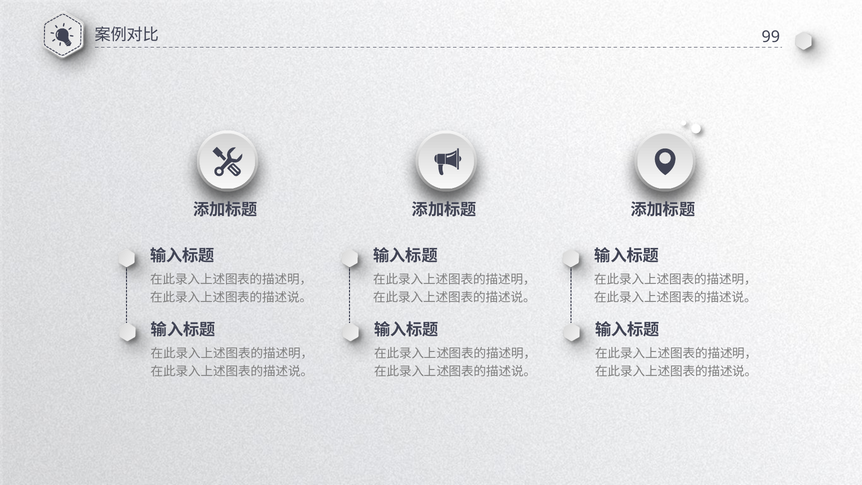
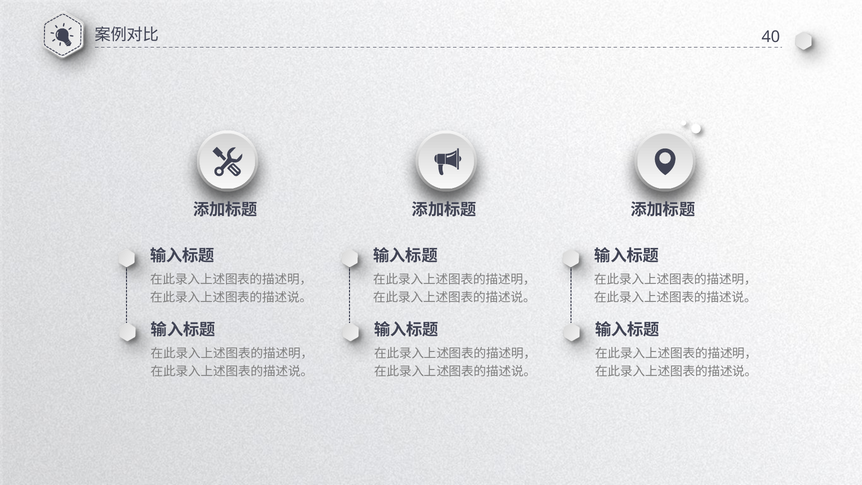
99: 99 -> 40
